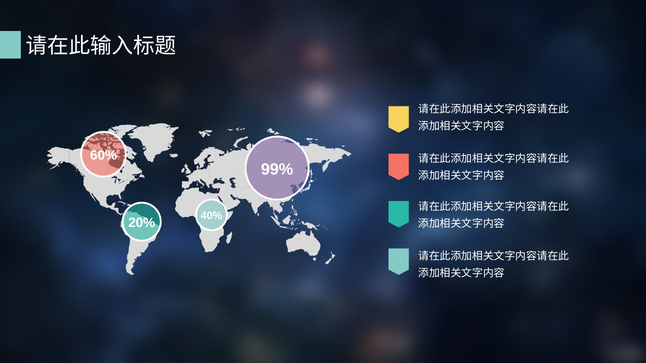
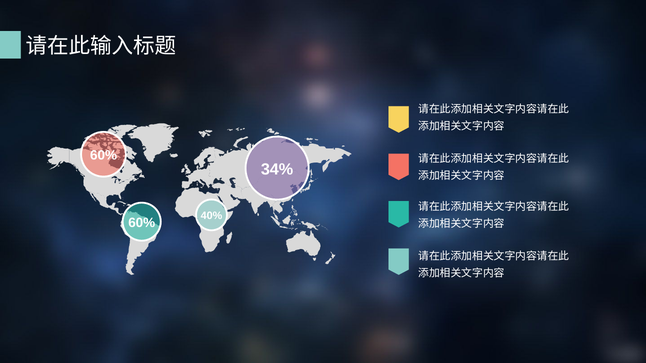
99%: 99% -> 34%
20% at (142, 223): 20% -> 60%
